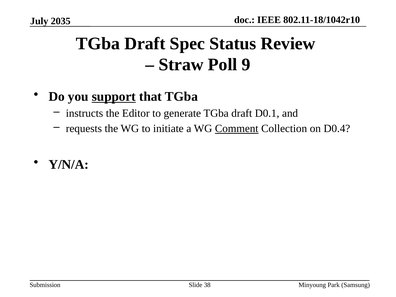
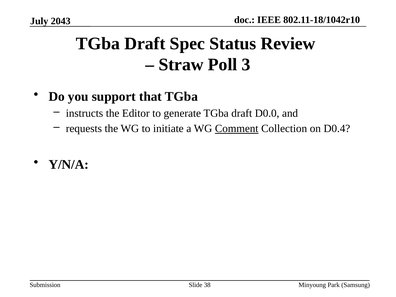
2035: 2035 -> 2043
9: 9 -> 3
support underline: present -> none
D0.1: D0.1 -> D0.0
